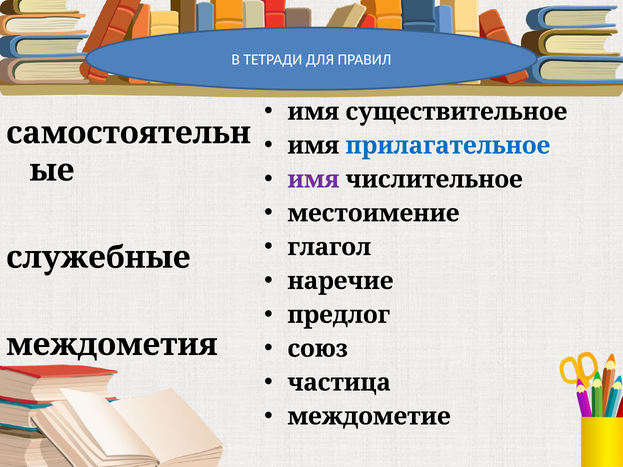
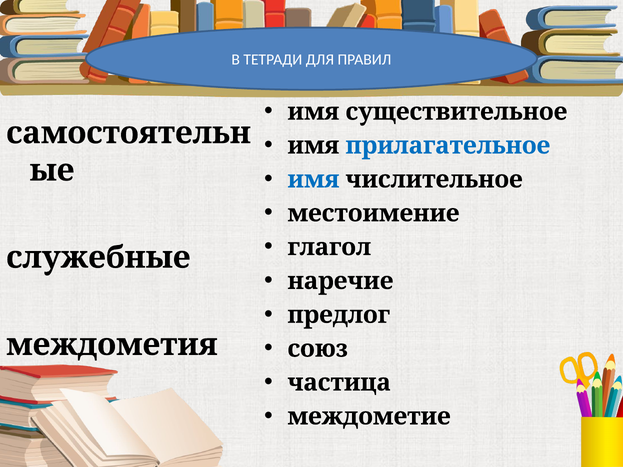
имя at (313, 180) colour: purple -> blue
